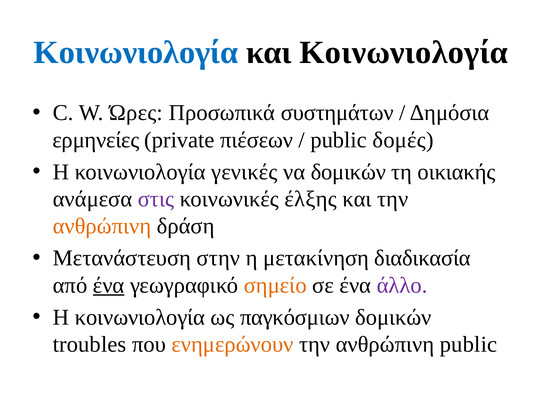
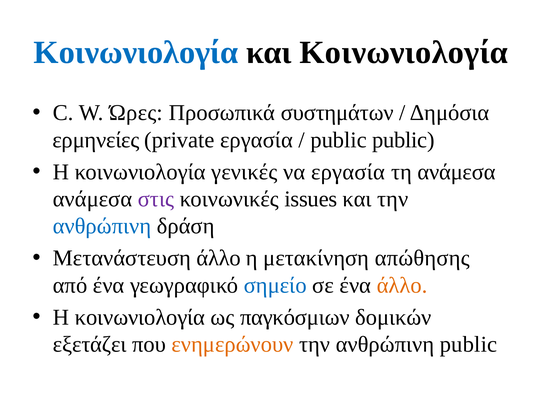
private πιέσεων: πιέσεων -> εργασία
public δομές: δομές -> public
να δομικών: δομικών -> εργασία
τη οικιακής: οικιακής -> ανάμεσα
έλξης: έλξης -> issues
ανθρώπινη at (102, 226) colour: orange -> blue
Μετανάστευση στην: στην -> άλλο
διαδικασία: διαδικασία -> απώθησης
ένα at (109, 285) underline: present -> none
σημείο colour: orange -> blue
άλλο at (402, 285) colour: purple -> orange
troubles: troubles -> εξετάζει
